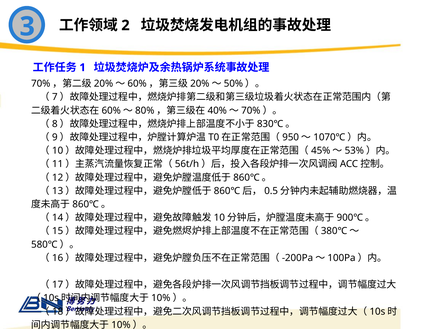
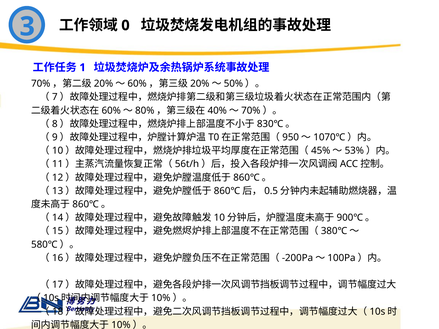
2: 2 -> 0
